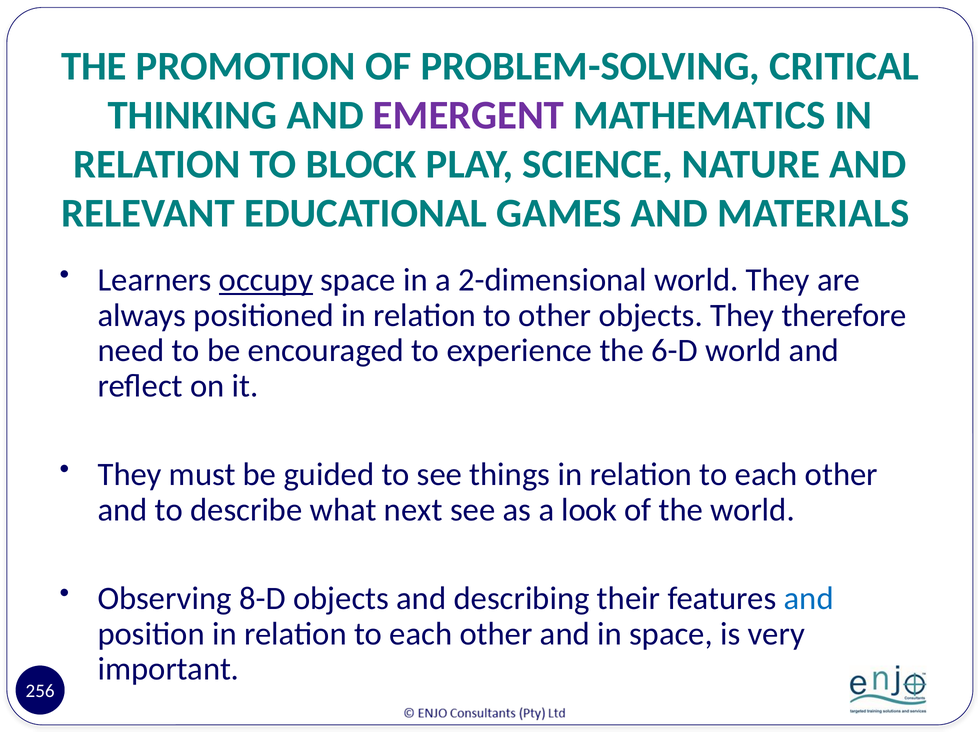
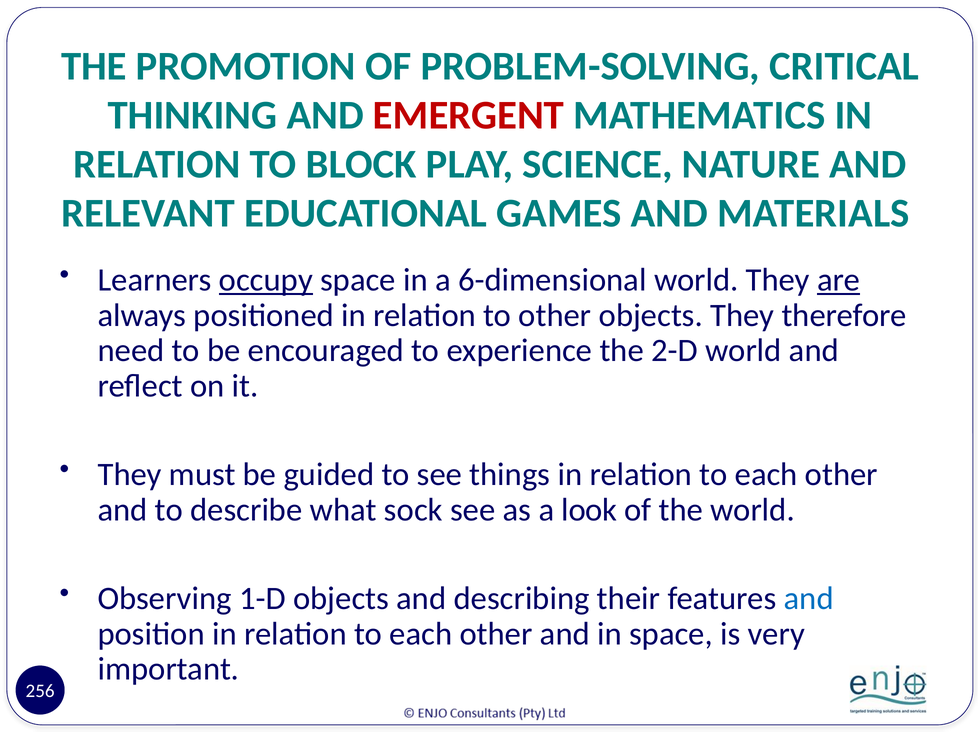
EMERGENT colour: purple -> red
2-dimensional: 2-dimensional -> 6-dimensional
are underline: none -> present
6-D: 6-D -> 2-D
next: next -> sock
8-D: 8-D -> 1-D
